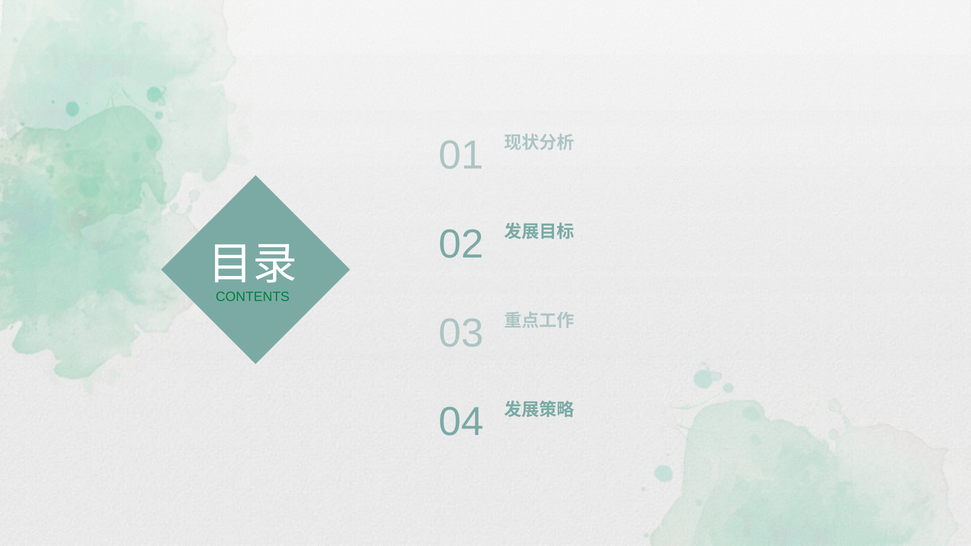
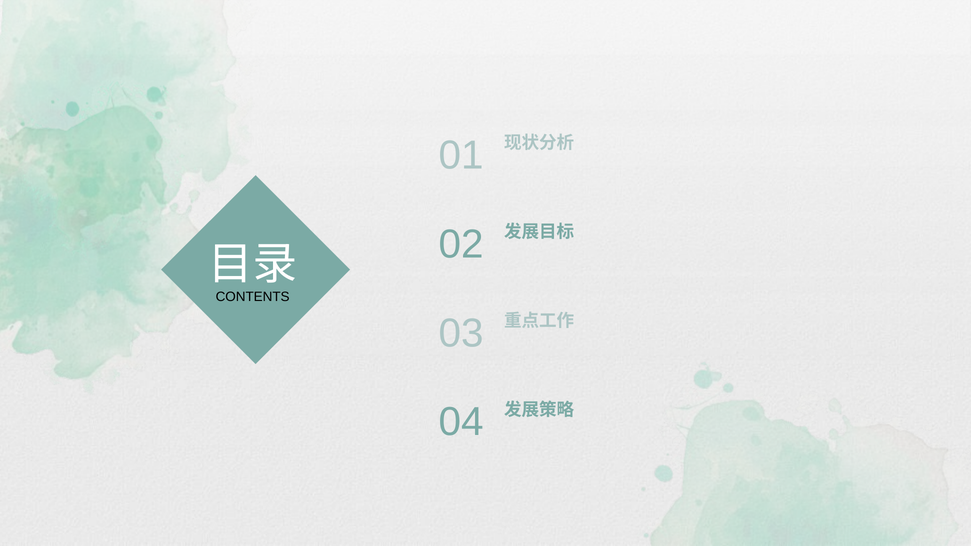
CONTENTS colour: green -> black
